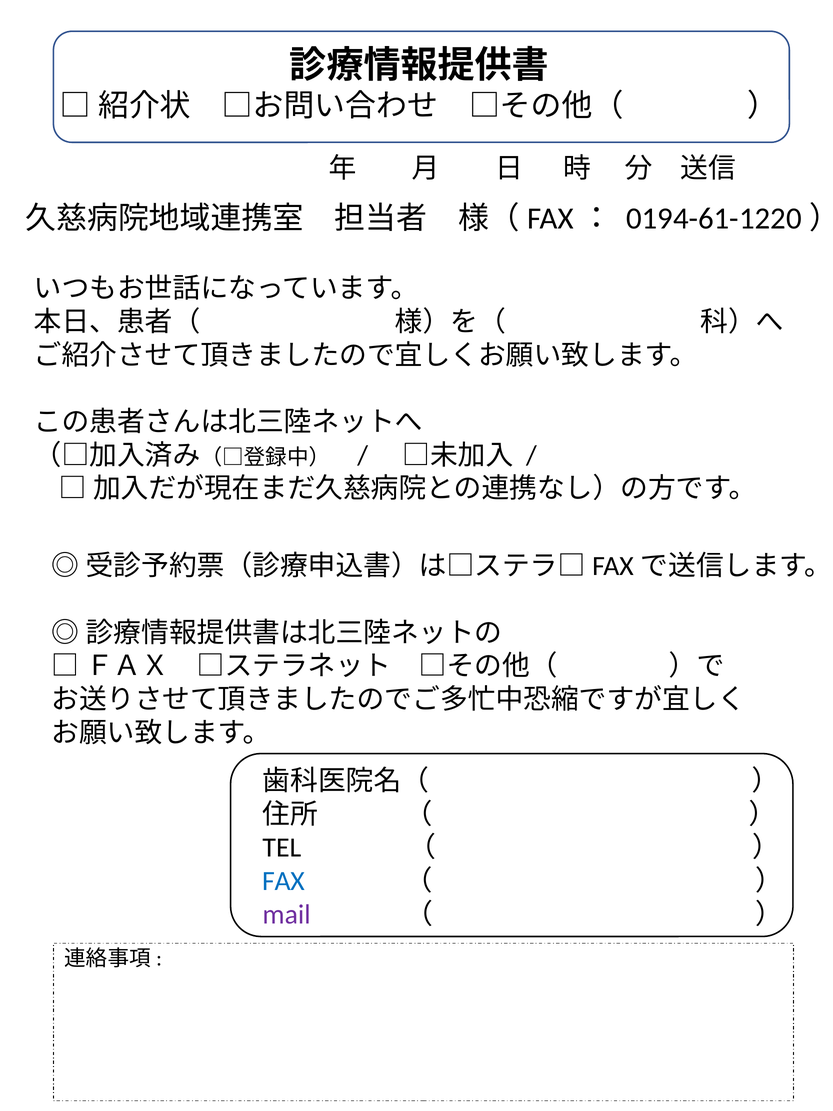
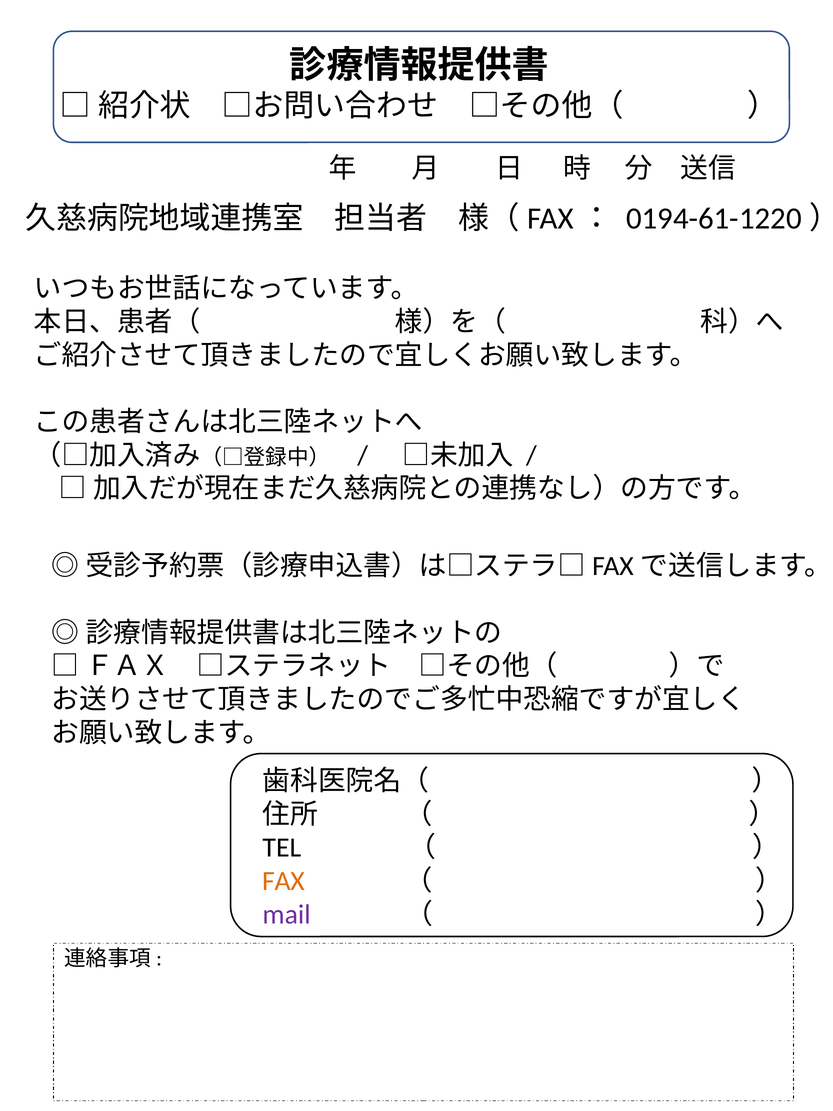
FAX colour: blue -> orange
